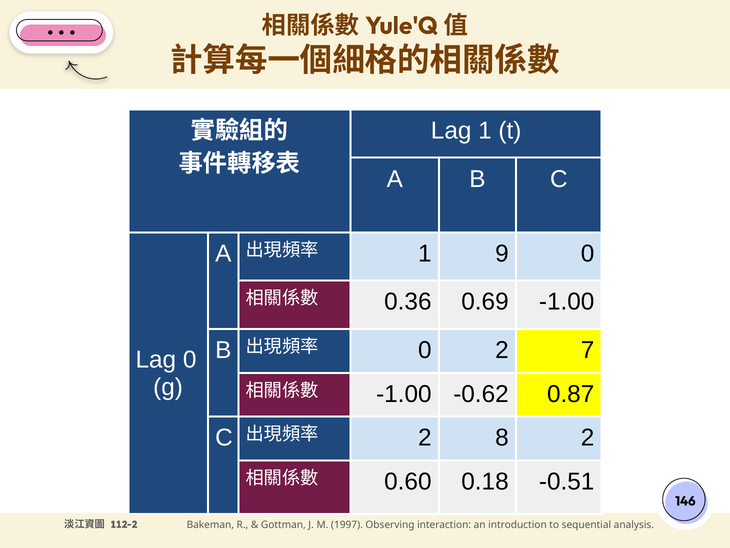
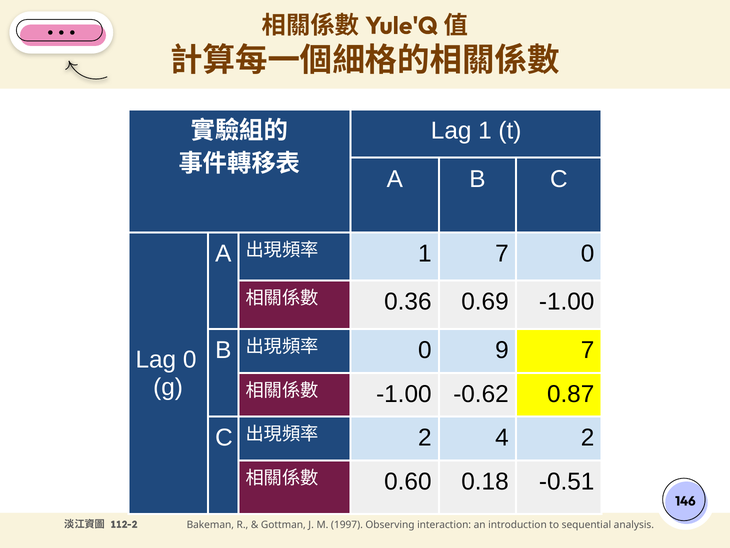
1 9: 9 -> 7
0 2: 2 -> 9
8: 8 -> 4
